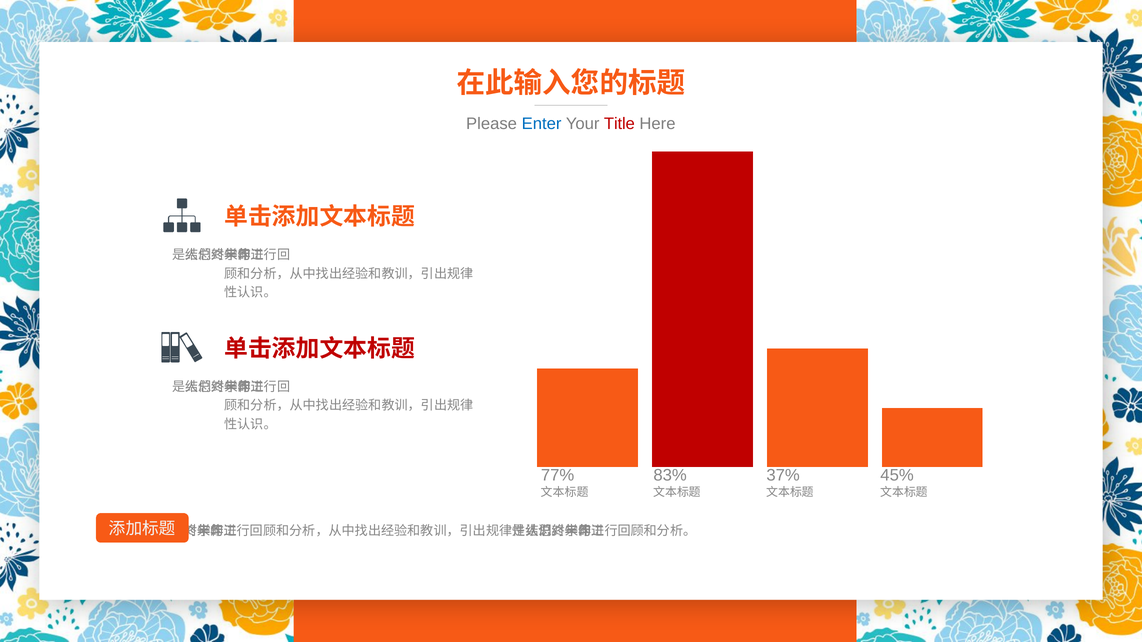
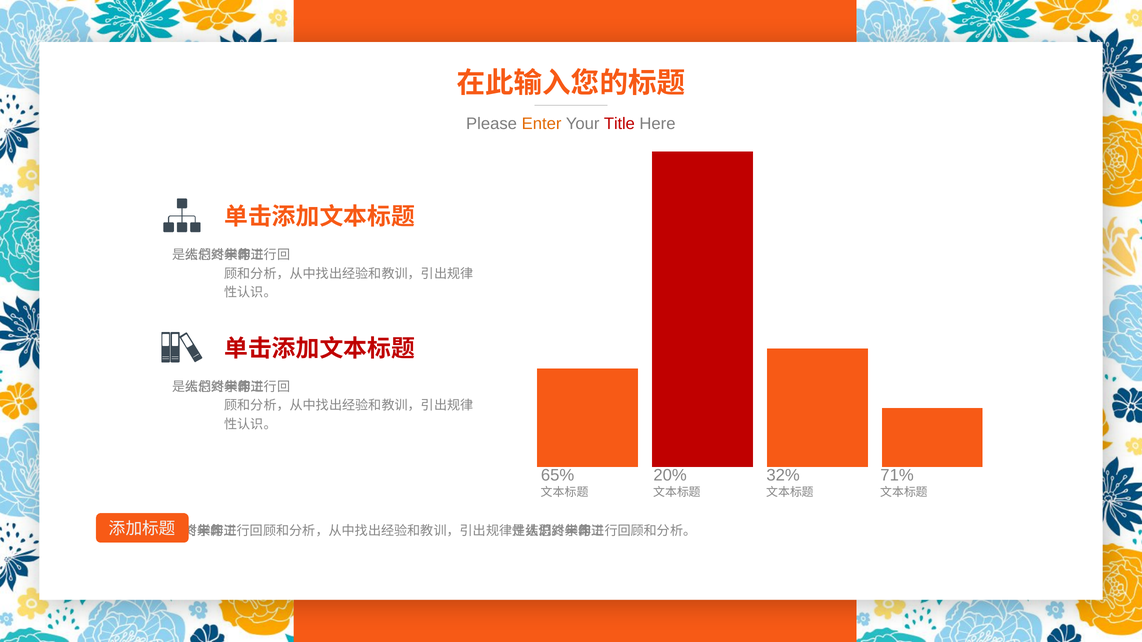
Enter colour: blue -> orange
77%: 77% -> 65%
83%: 83% -> 20%
37%: 37% -> 32%
45%: 45% -> 71%
